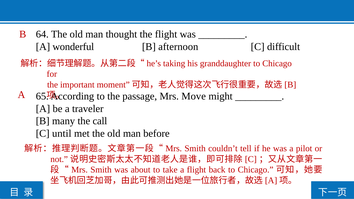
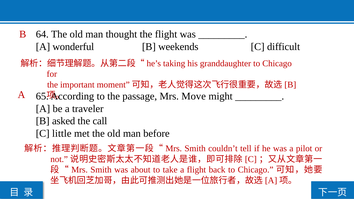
afternoon: afternoon -> weekends
many: many -> asked
until: until -> little
